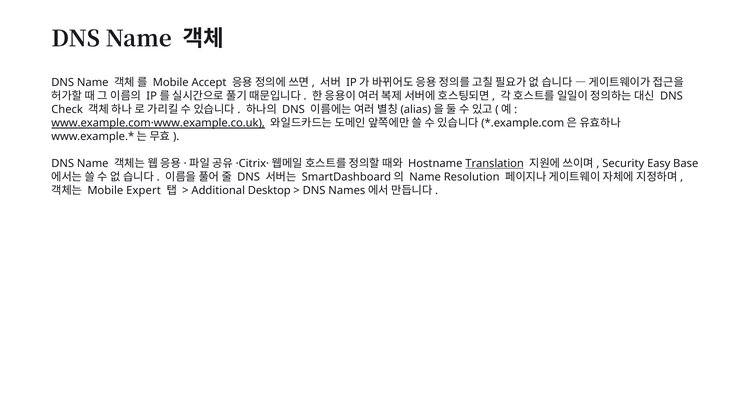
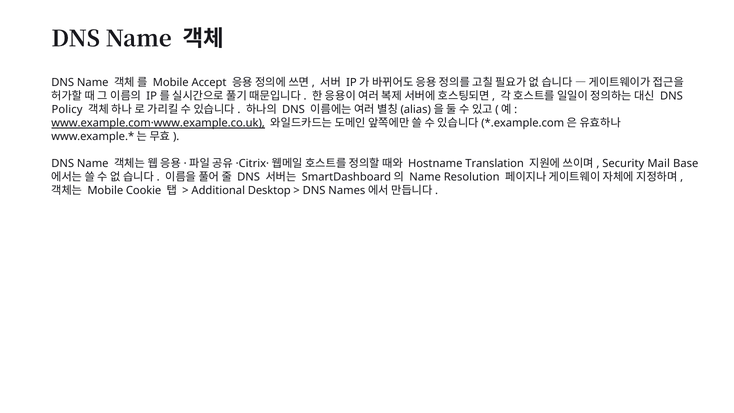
Check: Check -> Policy
Translation underline: present -> none
Easy: Easy -> Mail
Expert: Expert -> Cookie
